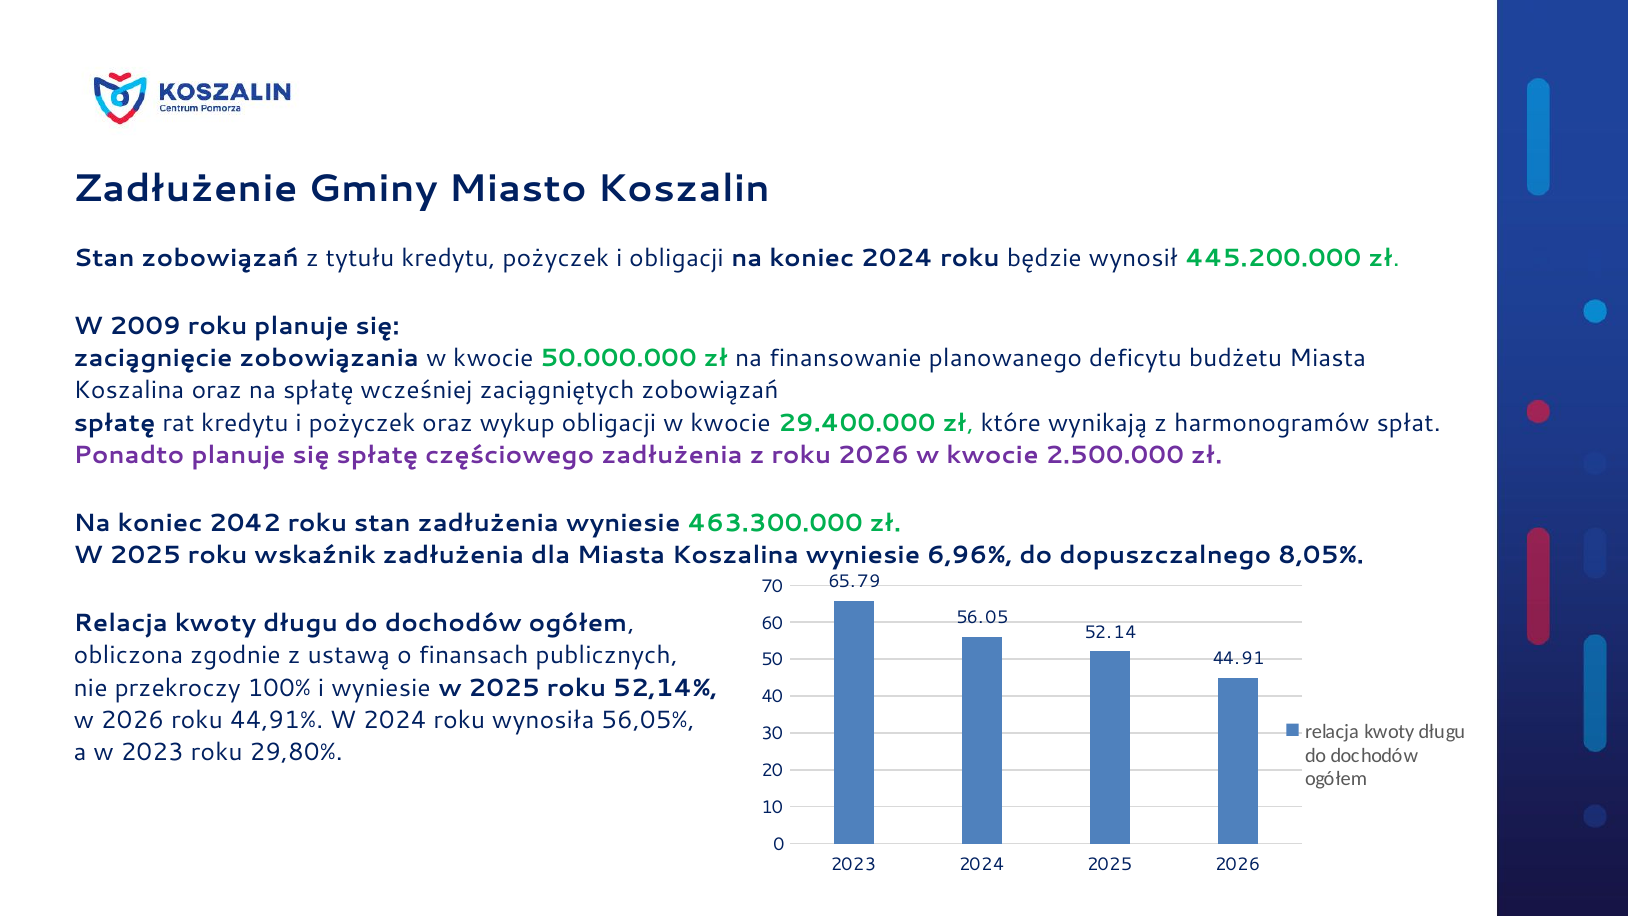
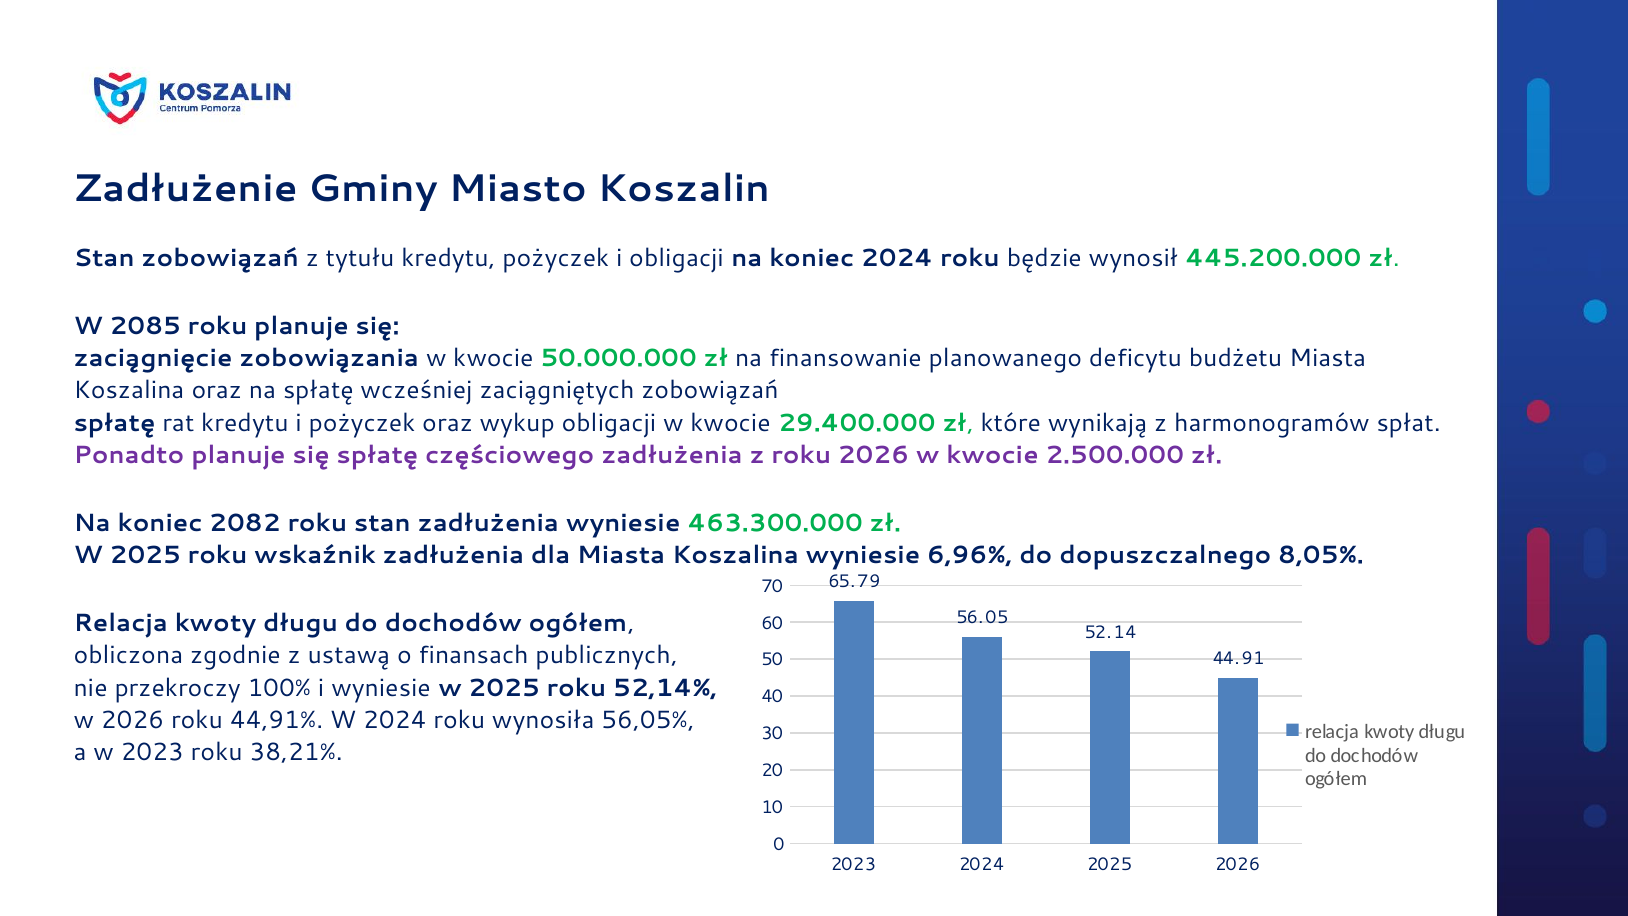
2009: 2009 -> 2085
2042: 2042 -> 2082
29,80%: 29,80% -> 38,21%
